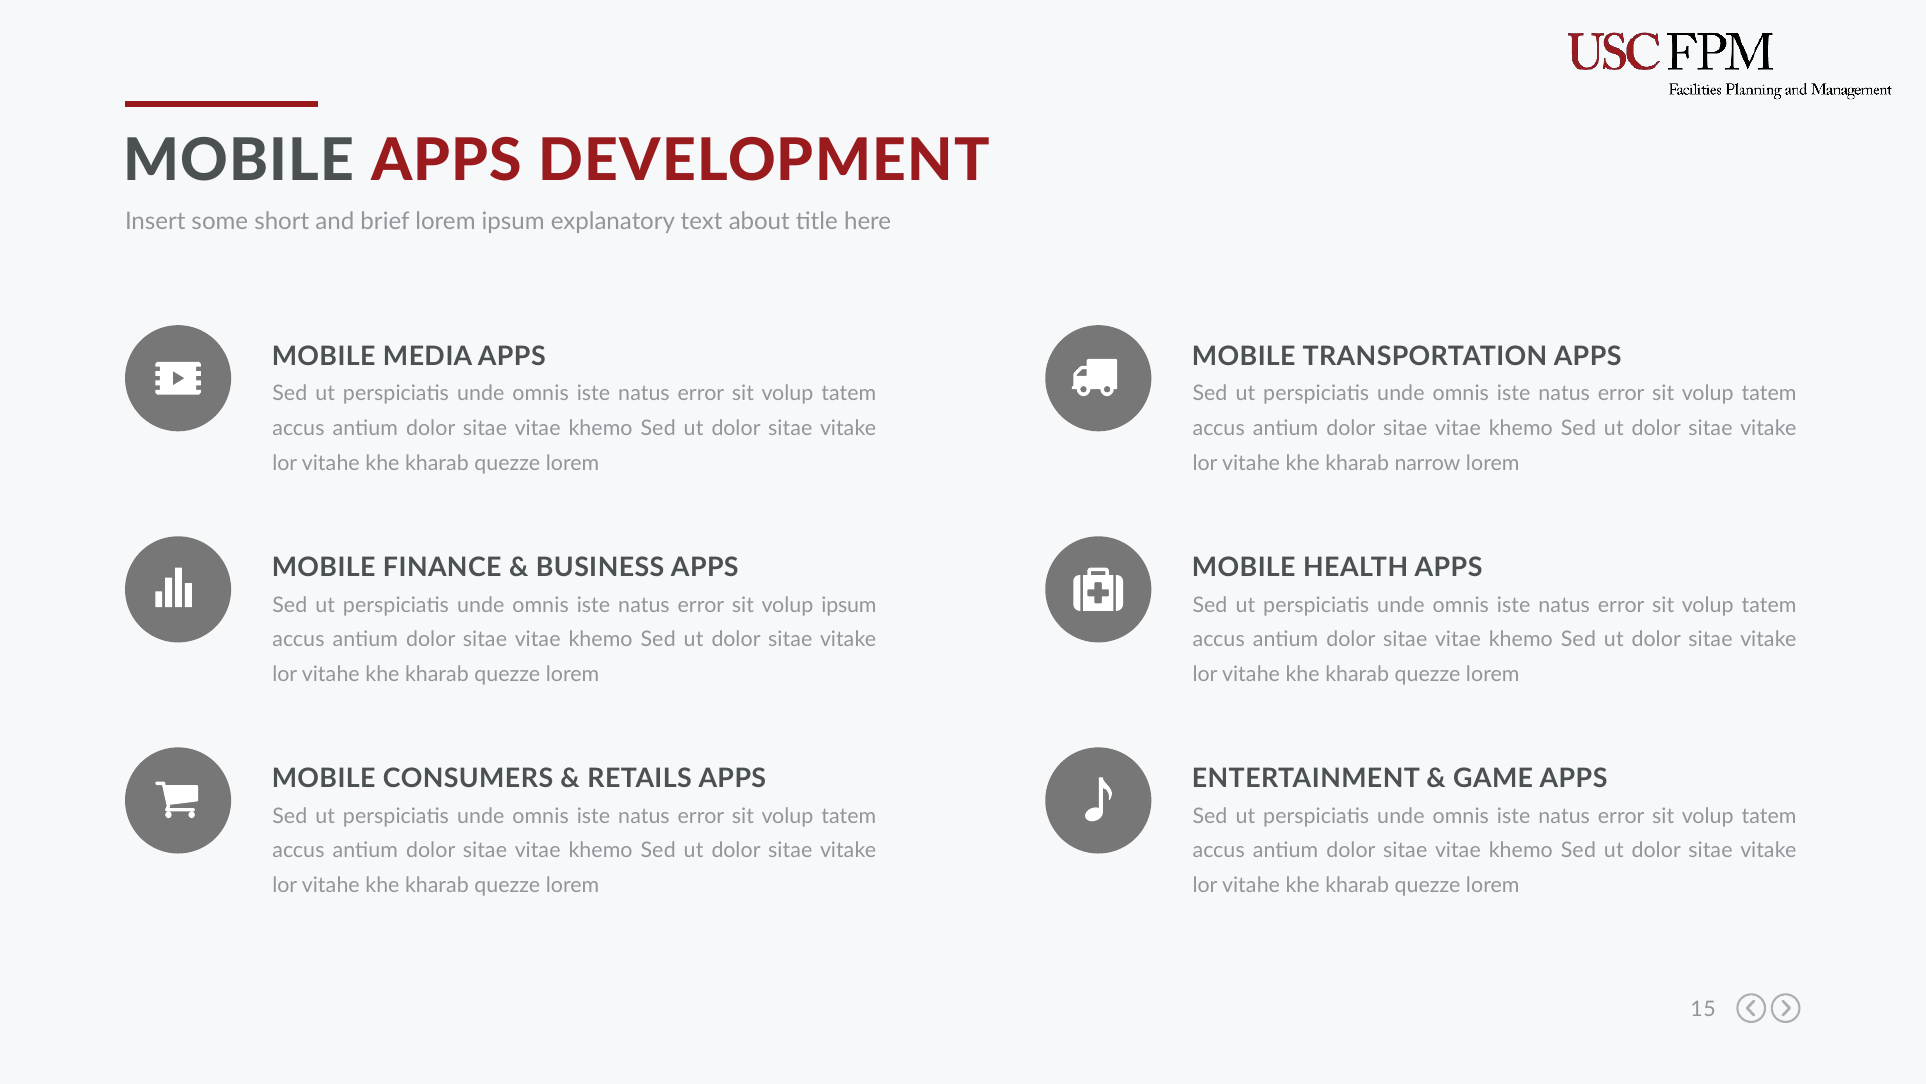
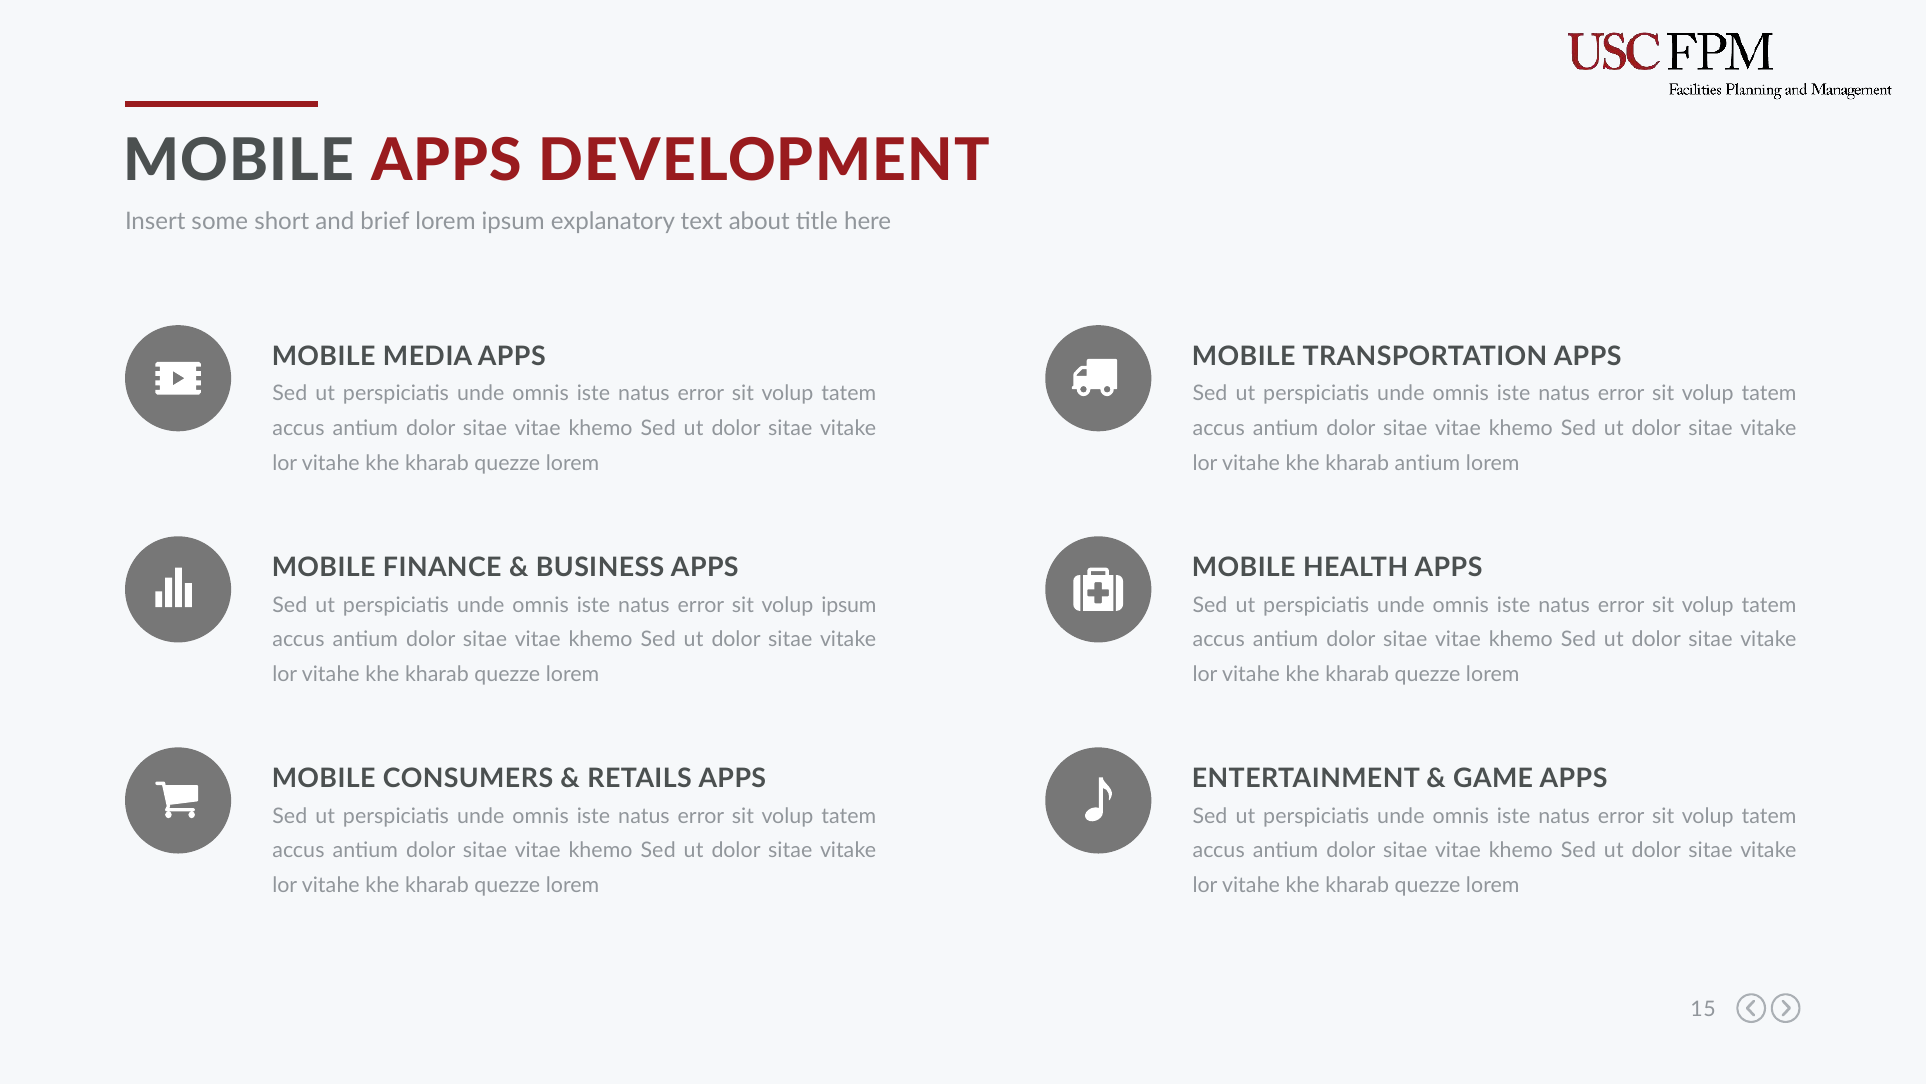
kharab narrow: narrow -> antium
